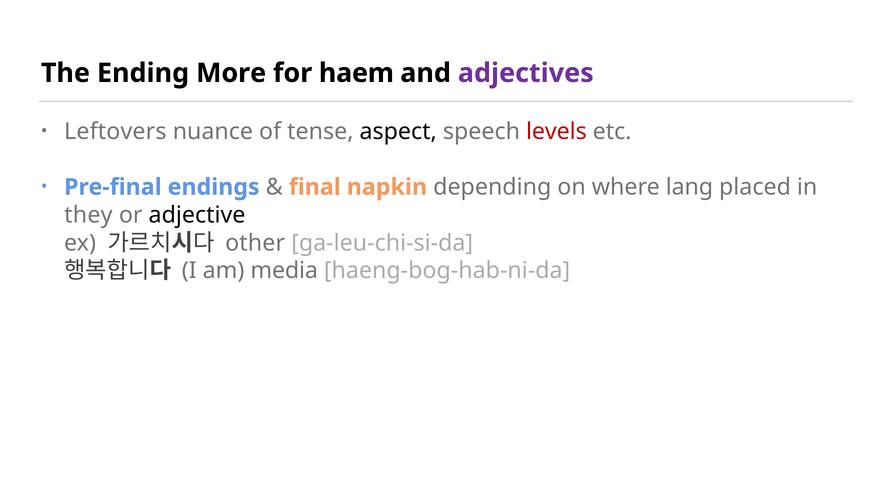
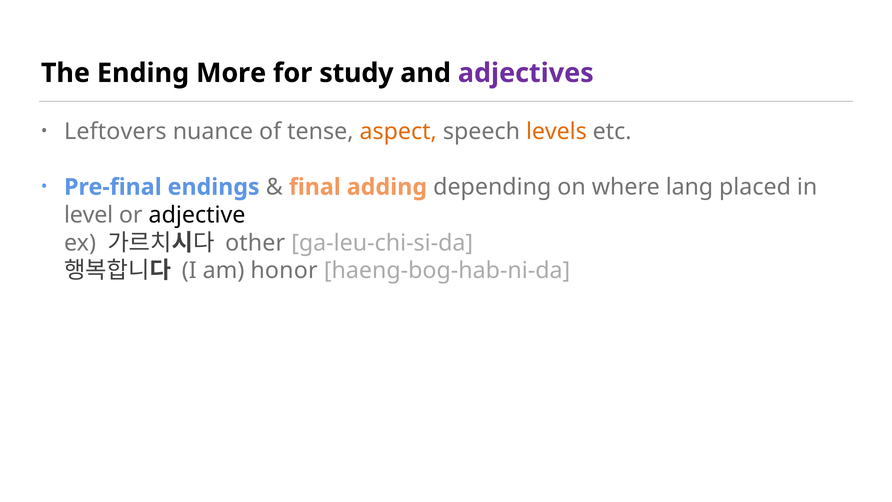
haem: haem -> study
aspect colour: black -> orange
levels colour: red -> orange
napkin: napkin -> adding
they: they -> level
media: media -> honor
